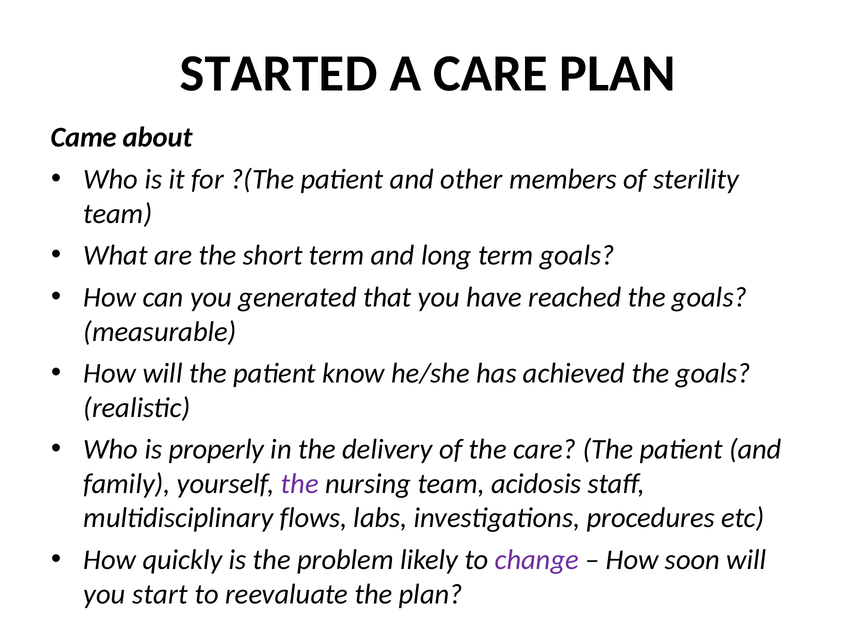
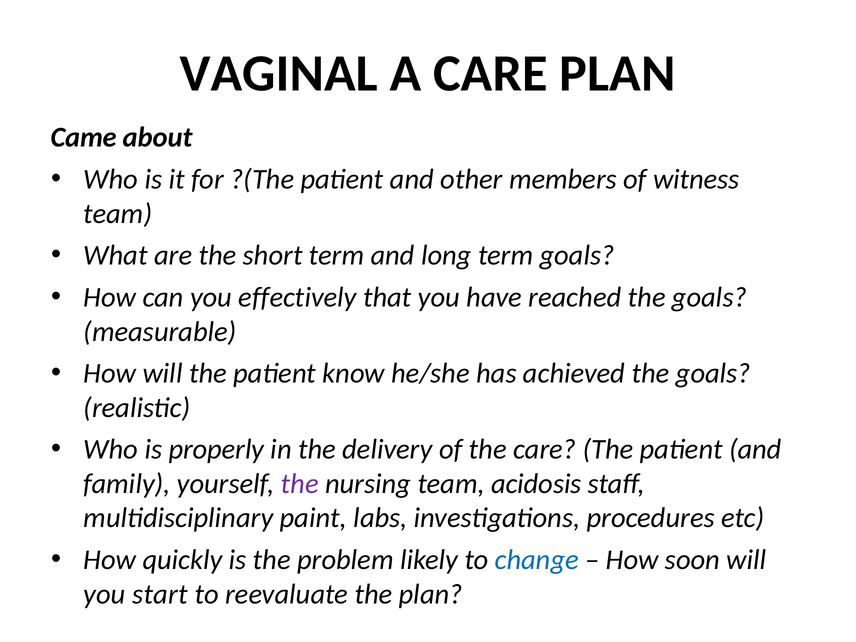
STARTED: STARTED -> VAGINAL
sterility: sterility -> witness
generated: generated -> effectively
flows: flows -> paint
change colour: purple -> blue
